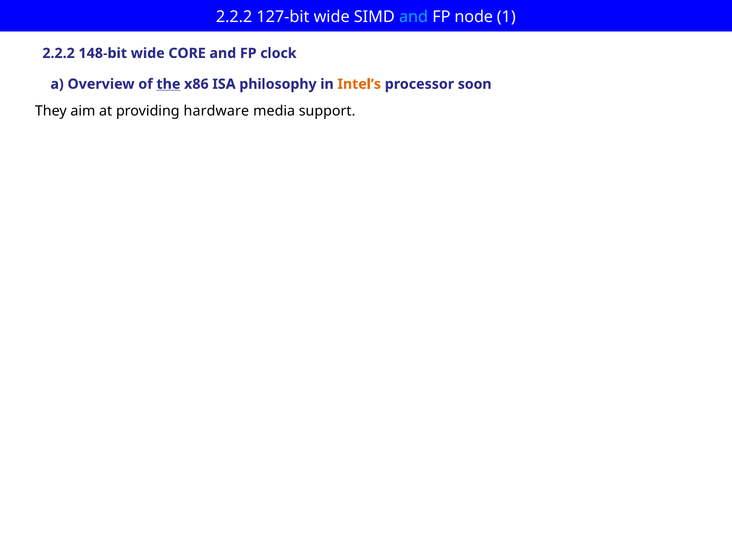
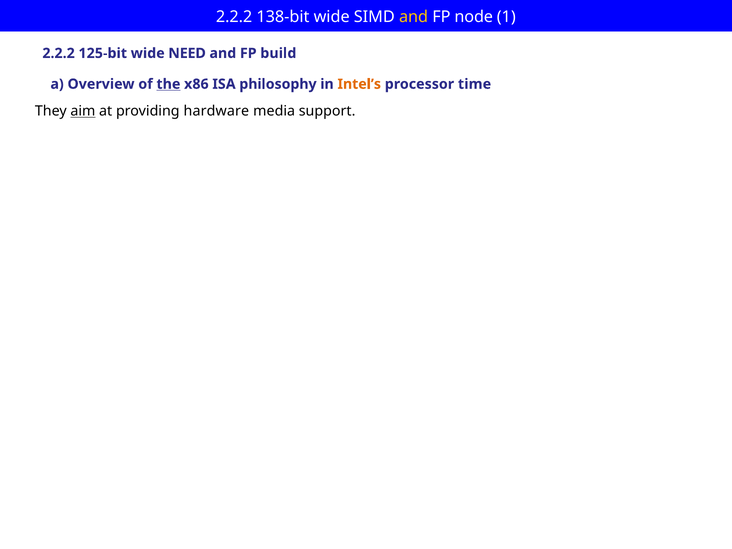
127-bit: 127-bit -> 138-bit
and at (414, 17) colour: light blue -> yellow
148-bit: 148-bit -> 125-bit
CORE: CORE -> NEED
clock: clock -> build
soon: soon -> time
aim underline: none -> present
